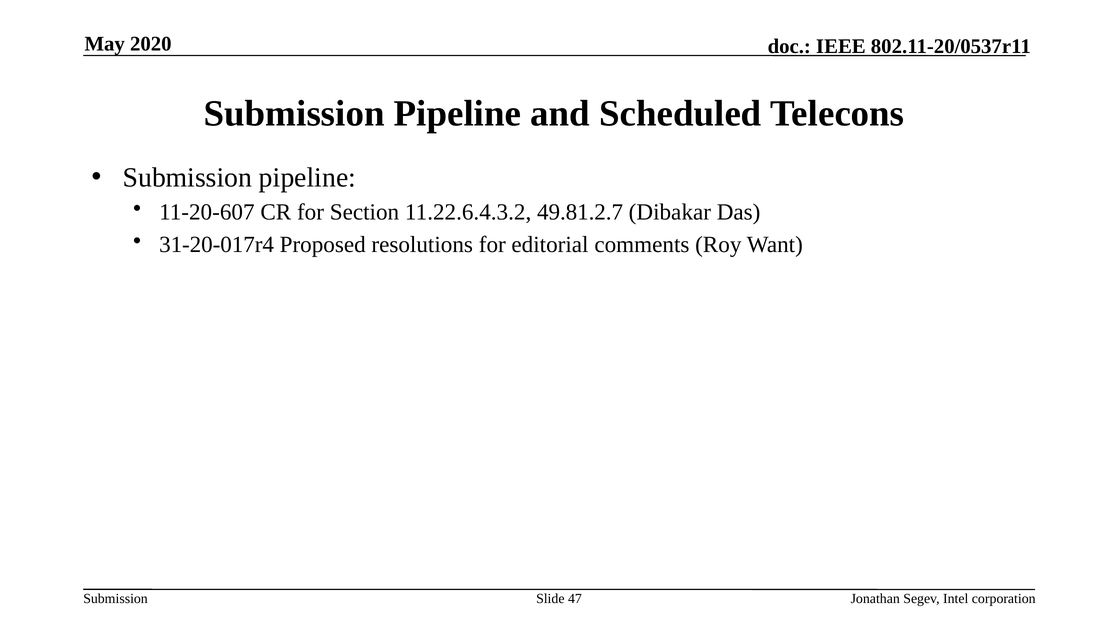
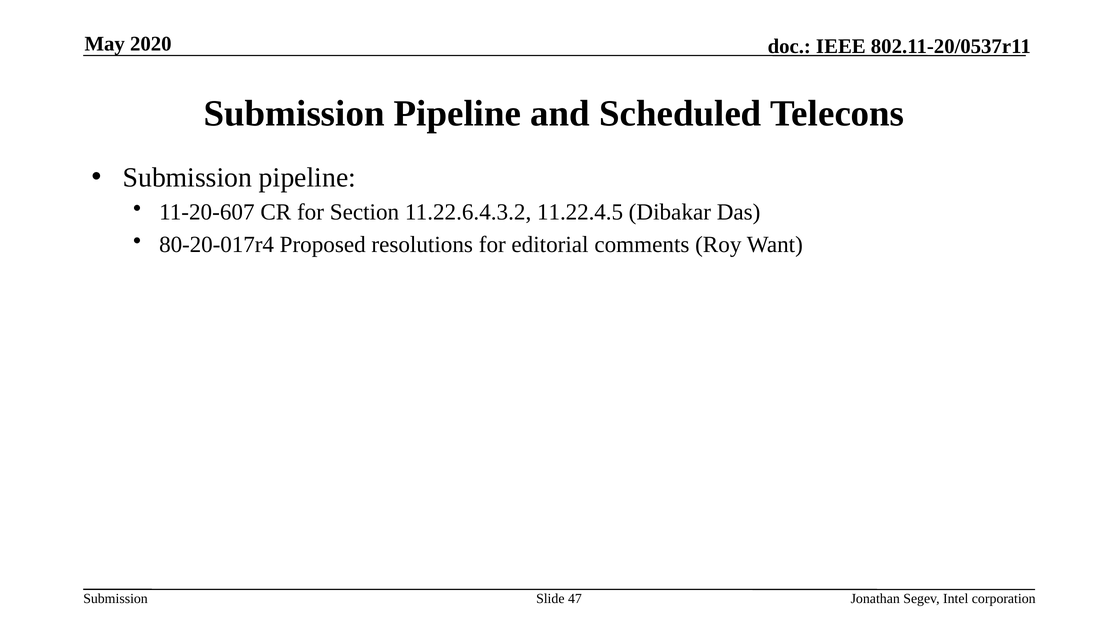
49.81.2.7: 49.81.2.7 -> 11.22.4.5
31-20-017r4: 31-20-017r4 -> 80-20-017r4
